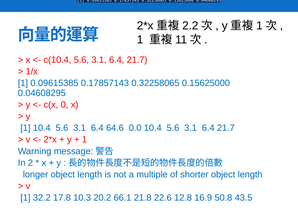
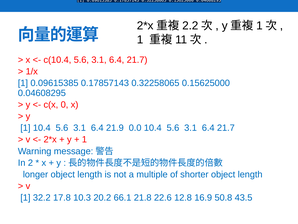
64.6: 64.6 -> 21.9
